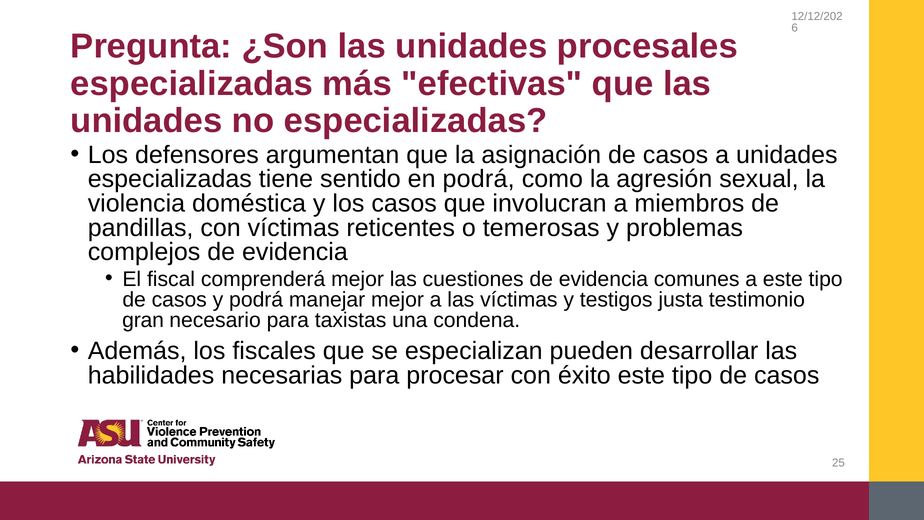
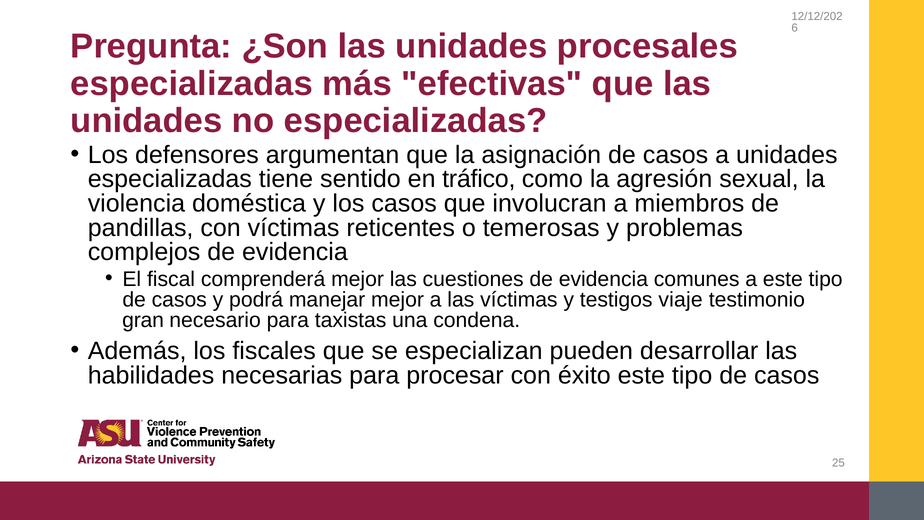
en podrá: podrá -> tráfico
justa: justa -> viaje
